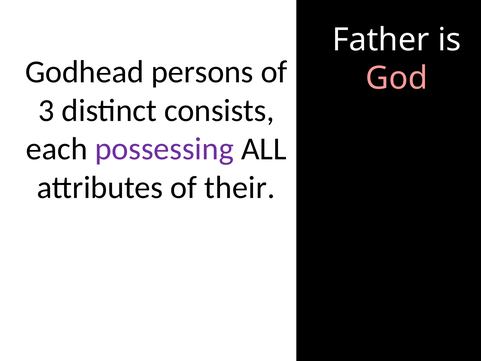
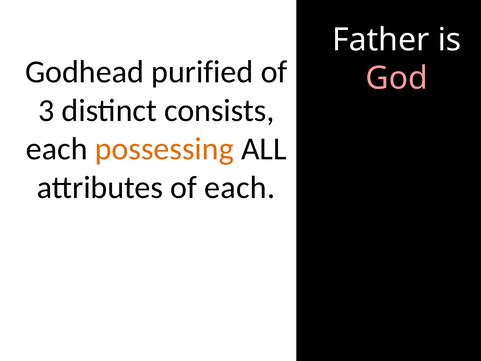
persons: persons -> purified
possessing colour: purple -> orange
of their: their -> each
